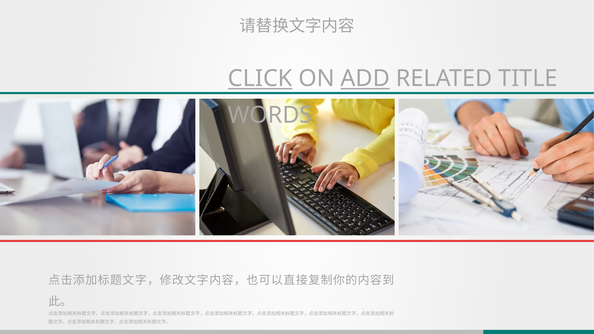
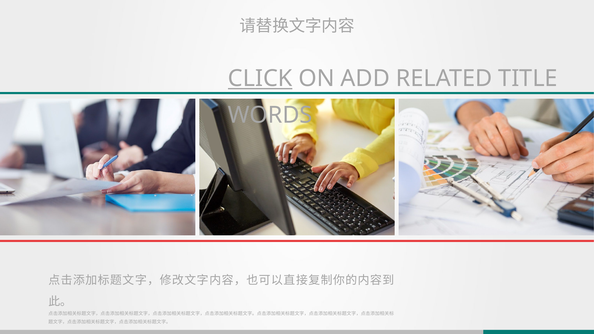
ADD underline: present -> none
